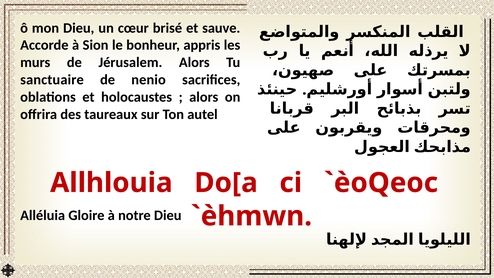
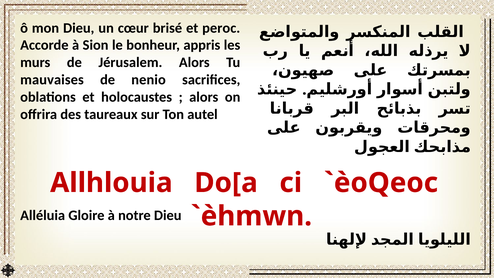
sauve: sauve -> peroc
sanctuaire: sanctuaire -> mauvaises
